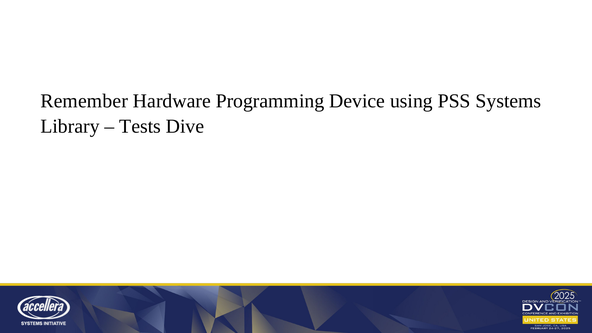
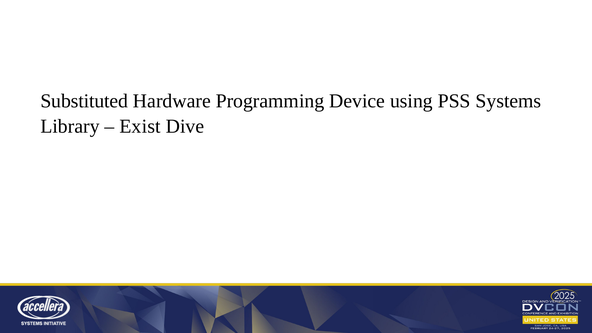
Remember: Remember -> Substituted
Tests: Tests -> Exist
